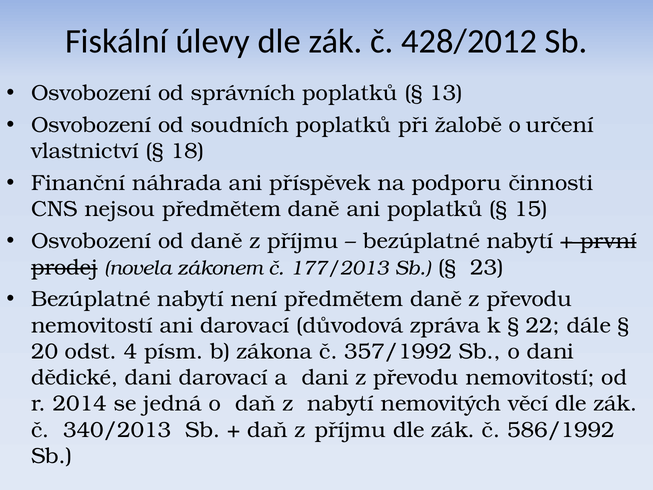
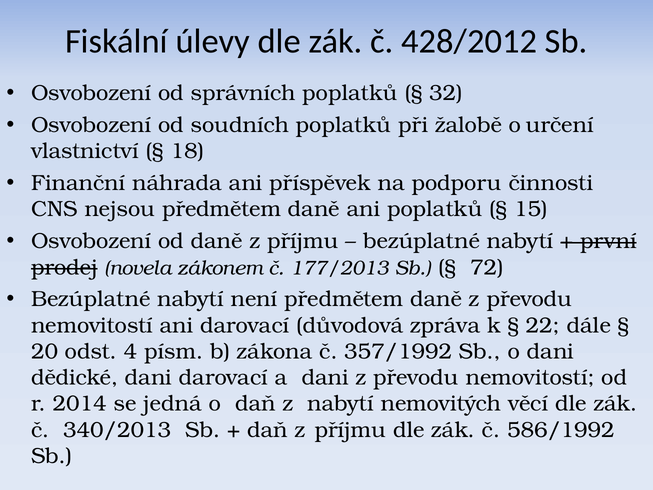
13: 13 -> 32
23: 23 -> 72
